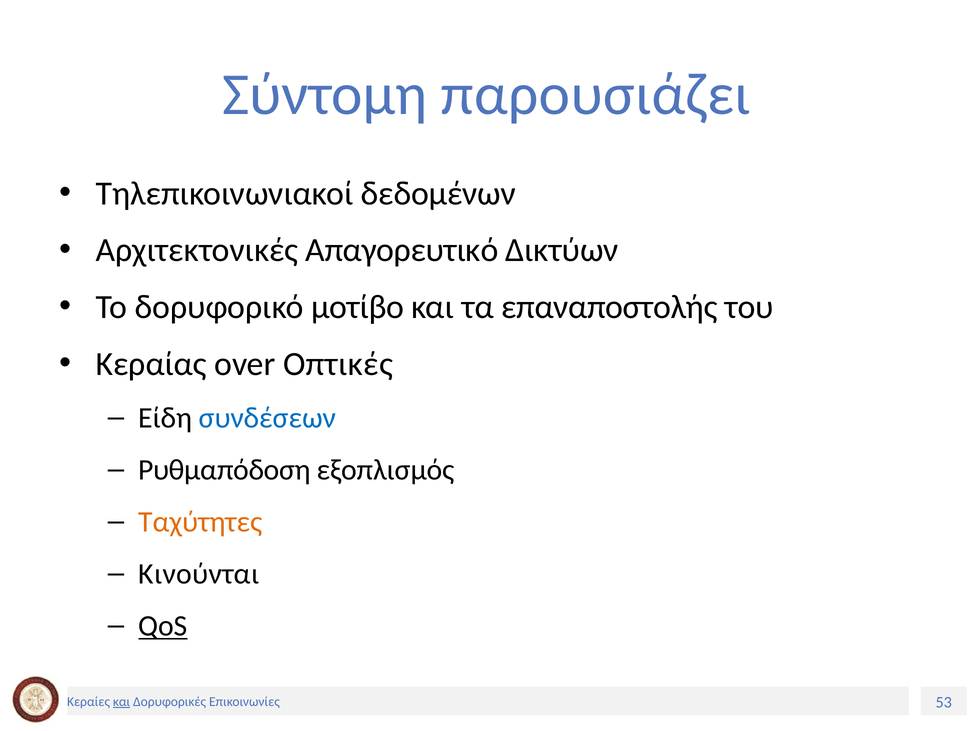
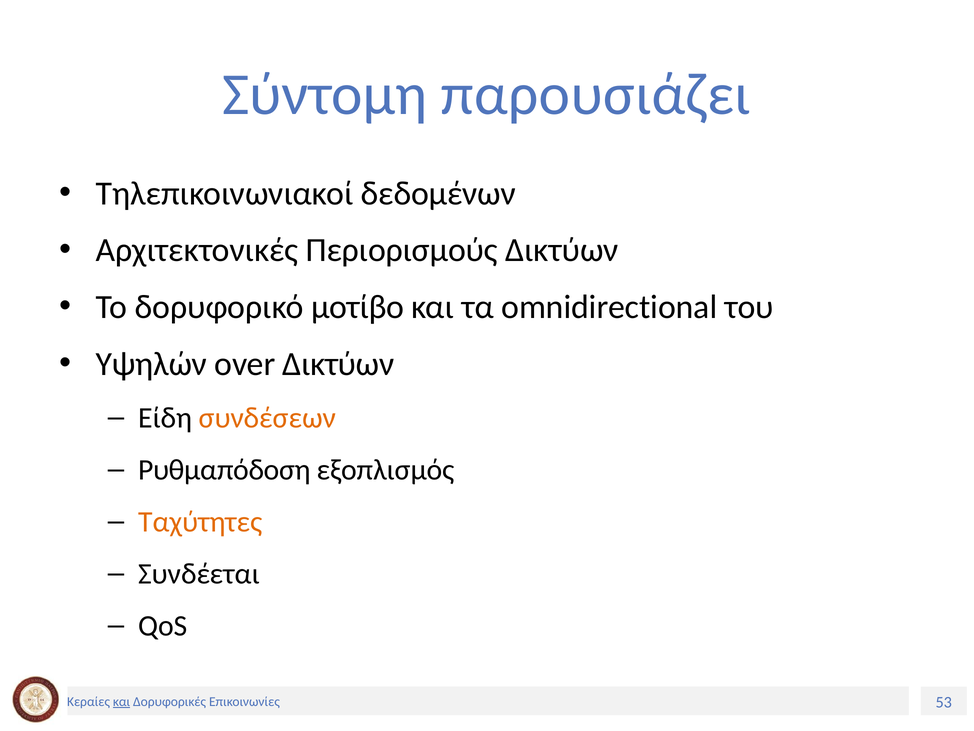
Απαγορευτικό: Απαγορευτικό -> Περιορισμούς
επαναποστολής: επαναποστολής -> omnidirectional
Κεραίας: Κεραίας -> Υψηλών
over Οπτικές: Οπτικές -> Δικτύων
συνδέσεων colour: blue -> orange
Κινούνται: Κινούνται -> Συνδέεται
QoS underline: present -> none
